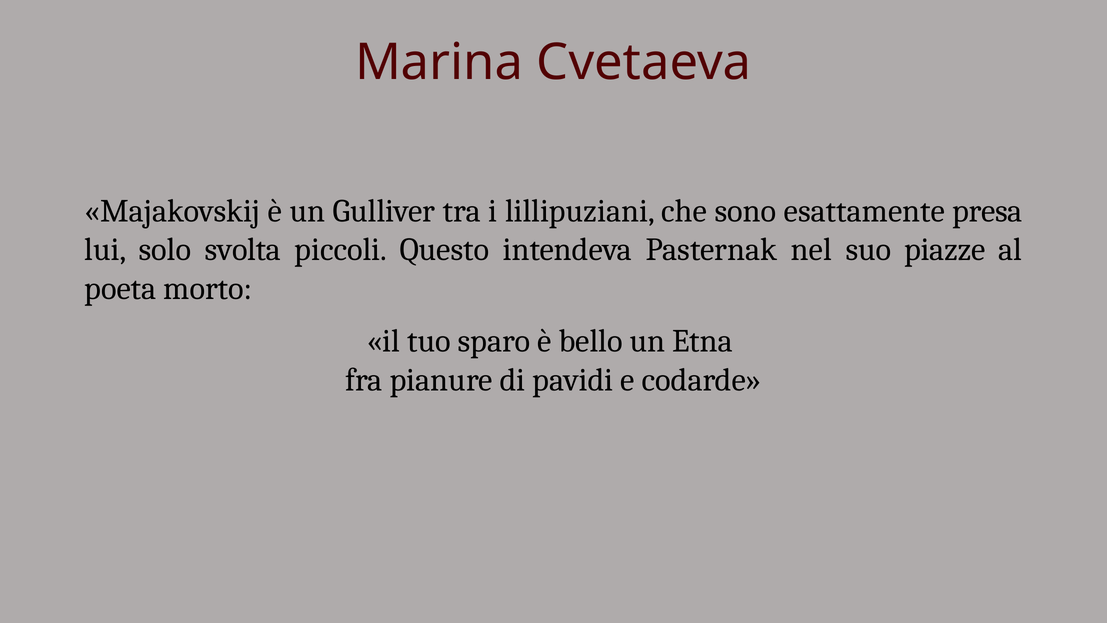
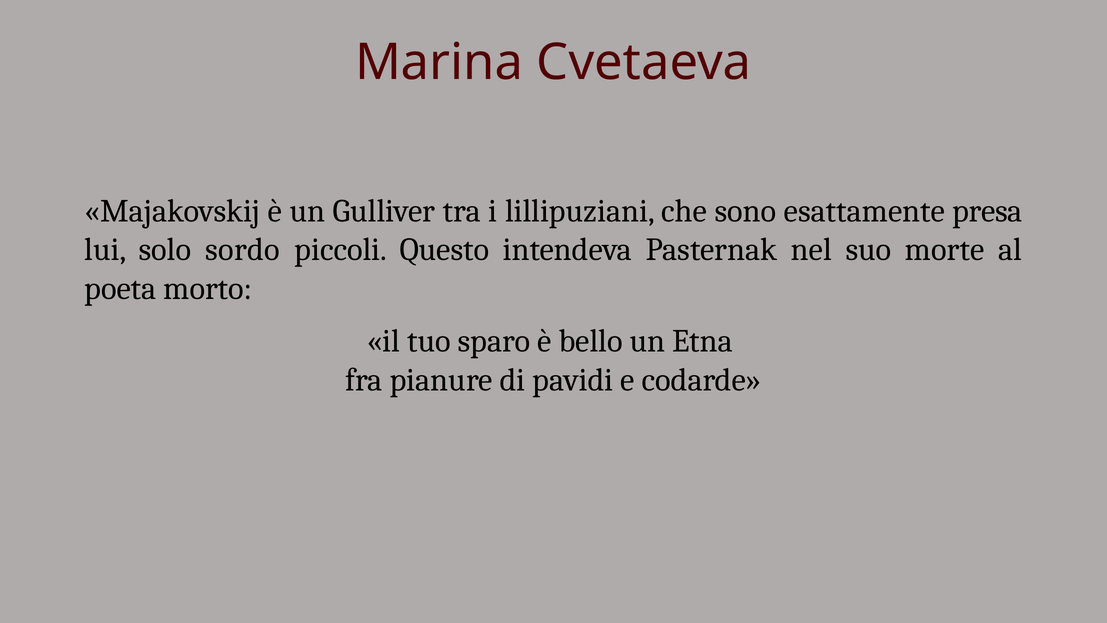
svolta: svolta -> sordo
piazze: piazze -> morte
